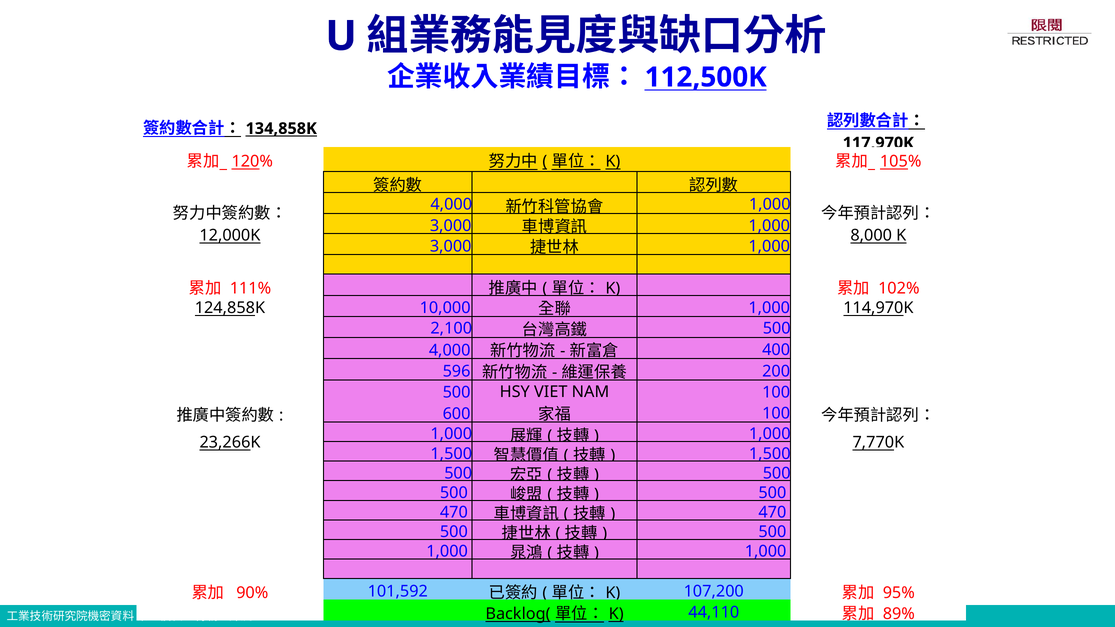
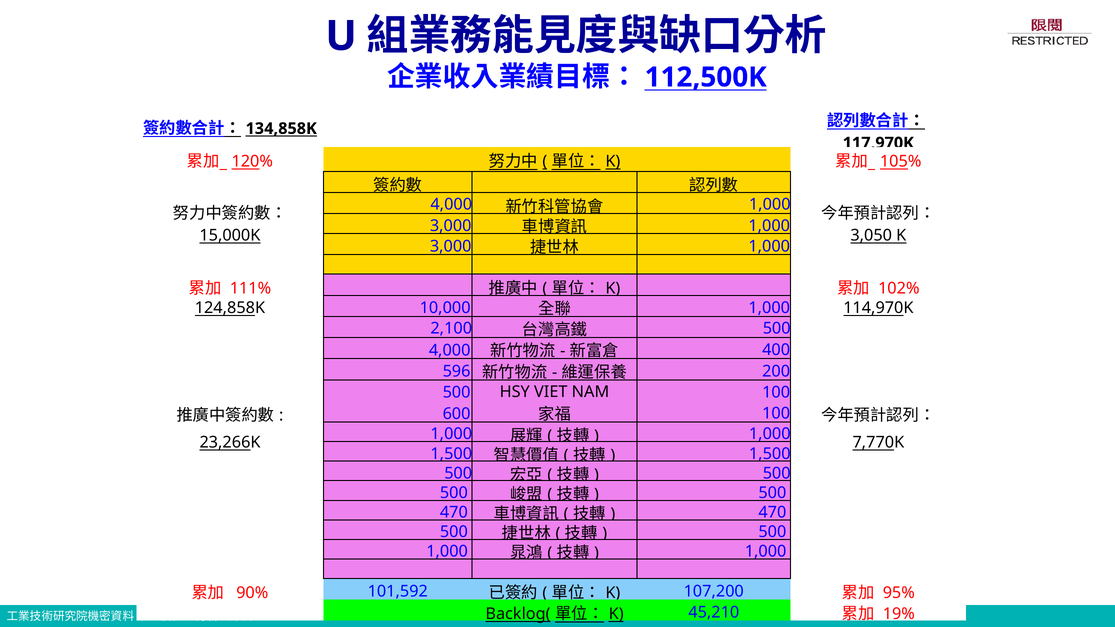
12,000K: 12,000K -> 15,000K
8,000: 8,000 -> 3,050
44,110: 44,110 -> 45,210
89%: 89% -> 19%
